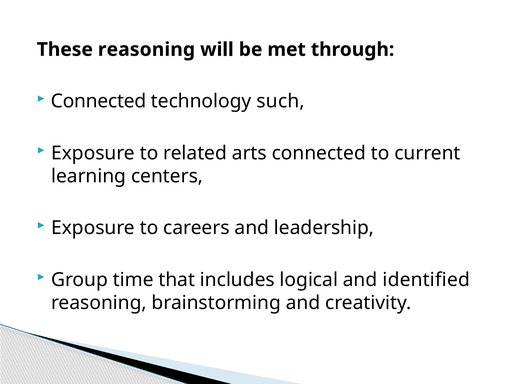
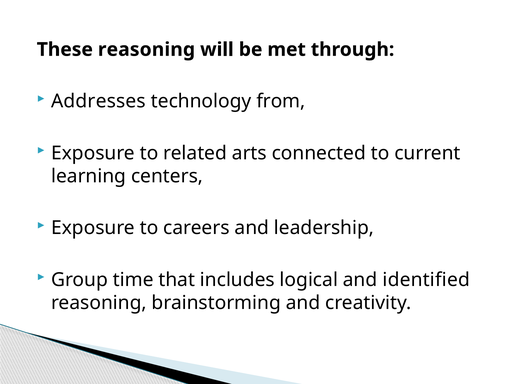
Connected at (99, 101): Connected -> Addresses
such: such -> from
